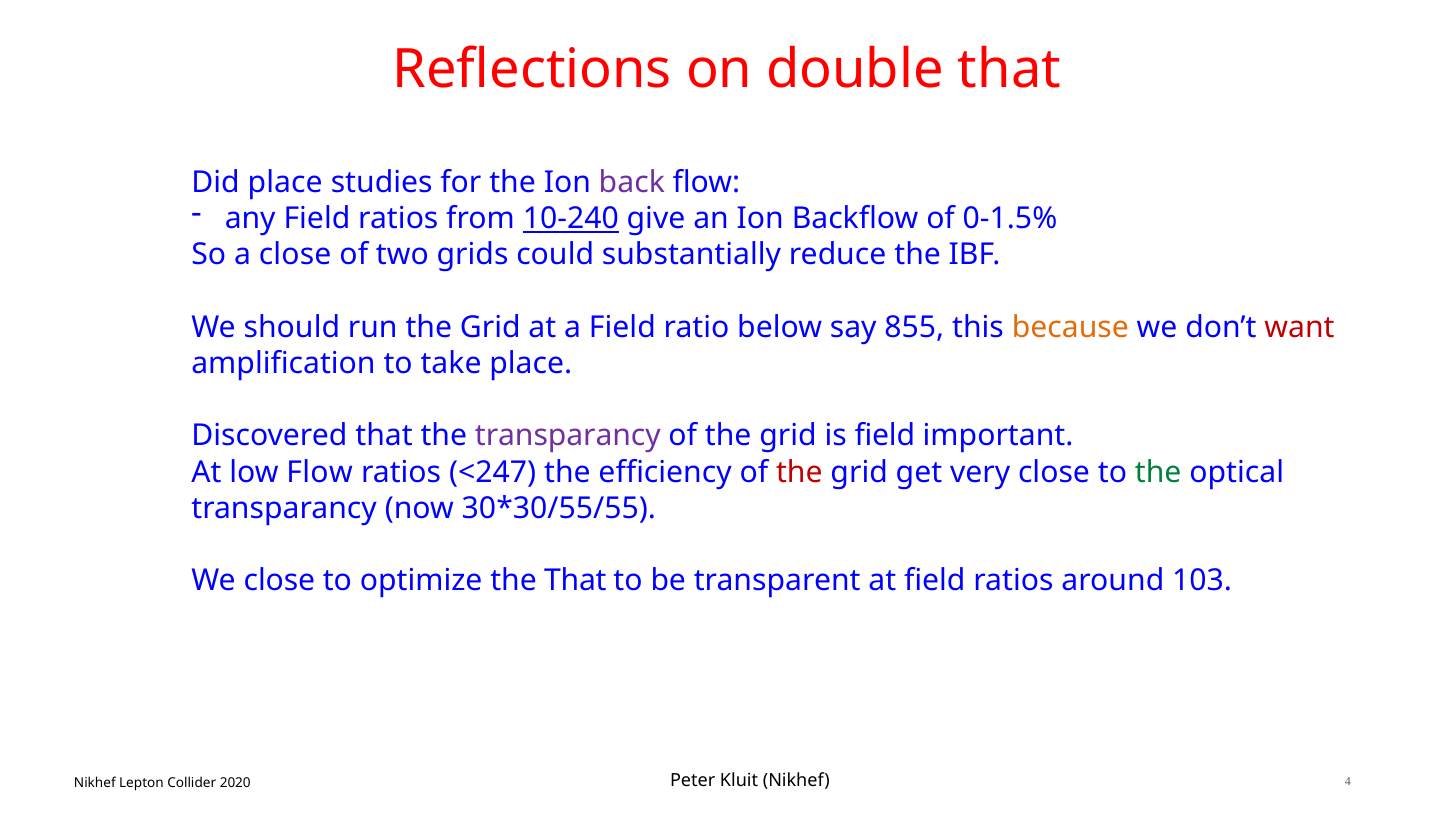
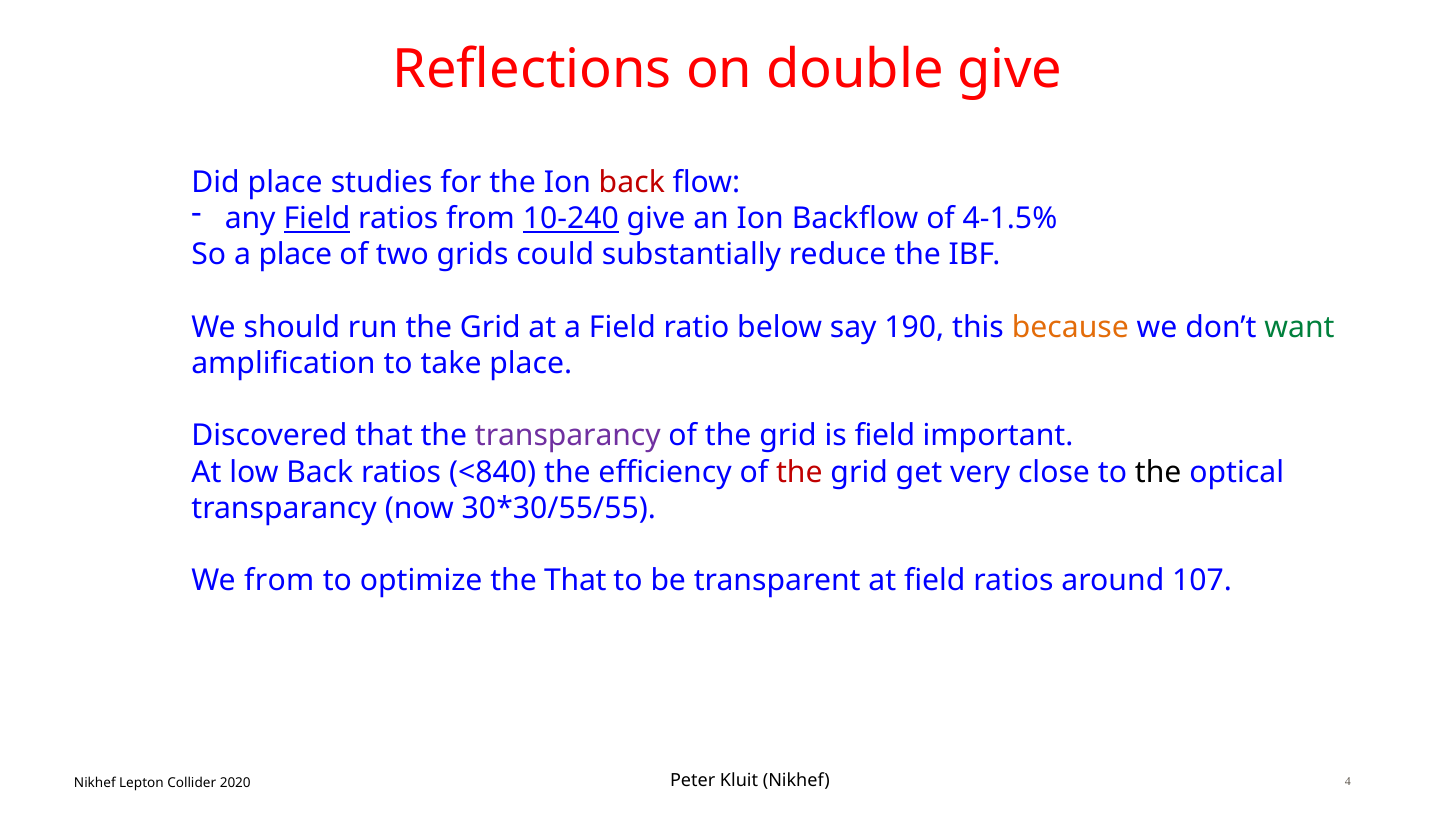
double that: that -> give
back at (632, 182) colour: purple -> red
Field at (317, 219) underline: none -> present
0-1.5%: 0-1.5% -> 4-1.5%
a close: close -> place
855: 855 -> 190
want colour: red -> green
low Flow: Flow -> Back
<247: <247 -> <840
the at (1158, 472) colour: green -> black
We close: close -> from
103: 103 -> 107
